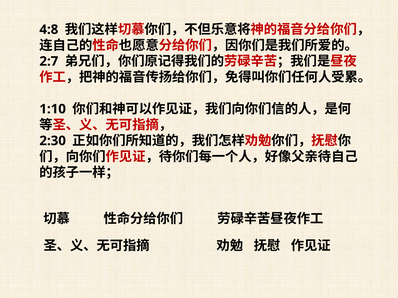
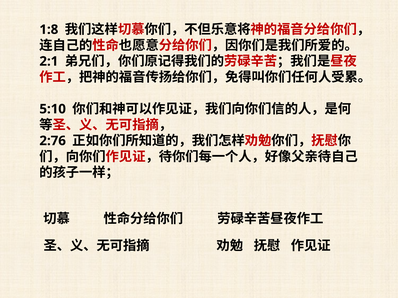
4:8: 4:8 -> 1:8
2:7: 2:7 -> 2:1
1:10: 1:10 -> 5:10
2:30: 2:30 -> 2:76
